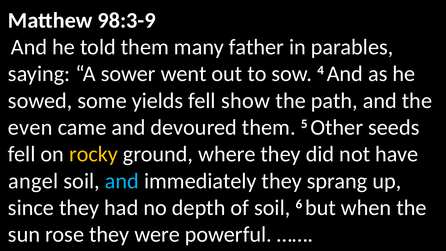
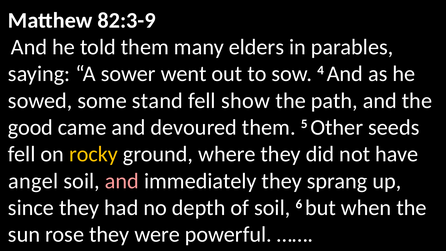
98:3-9: 98:3-9 -> 82:3-9
father: father -> elders
yields: yields -> stand
even: even -> good
and at (122, 181) colour: light blue -> pink
